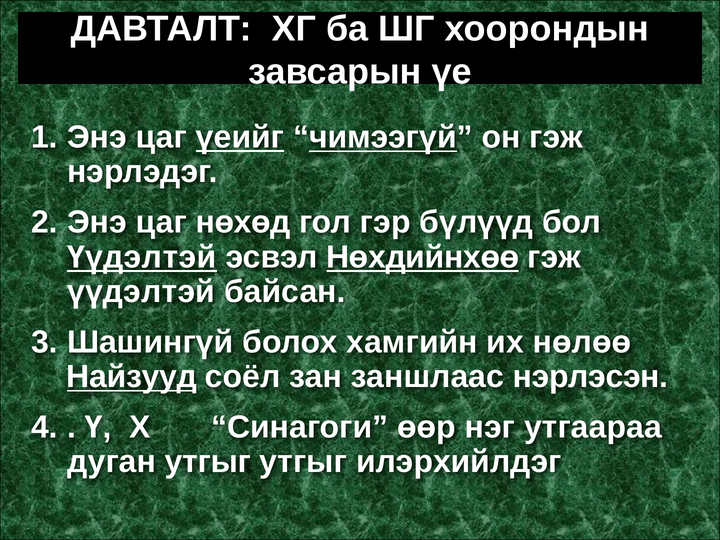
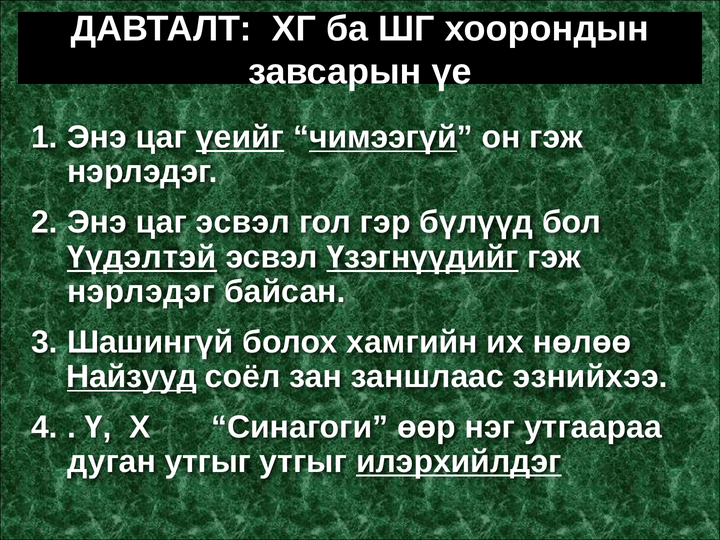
цаг нөхөд: нөхөд -> эсвэл
Нөхдийнхөө: Нөхдийнхөө -> Үзэгнүүдийг
үүдэлтэй at (141, 292): үүдэлтэй -> нэрлэдэг
нэрлэсэн: нэрлэсэн -> эзнийхээ
илэрхийлдэг underline: none -> present
